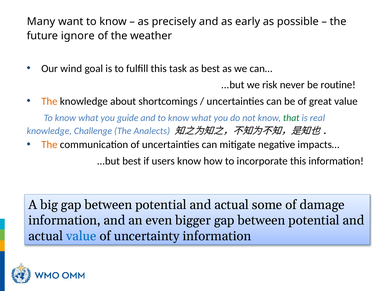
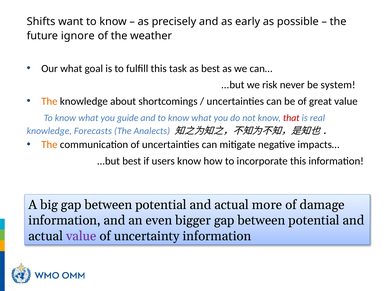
Many: Many -> Shifts
Our wind: wind -> what
routine: routine -> system
that colour: green -> red
Challenge: Challenge -> Forecasts
some: some -> more
value at (81, 236) colour: blue -> purple
